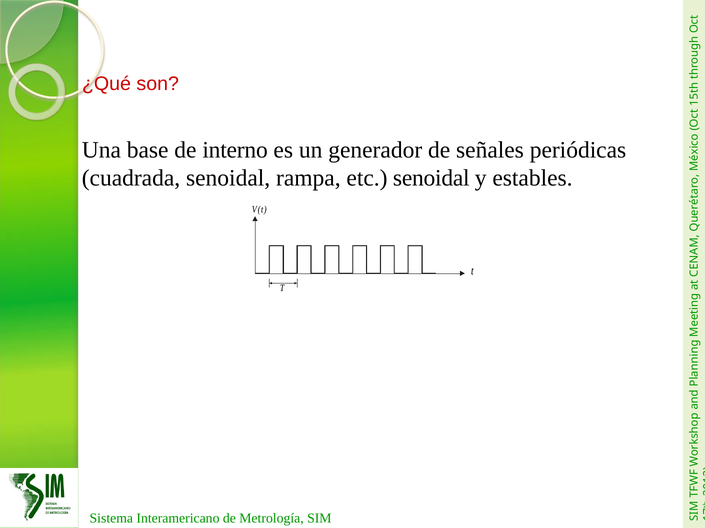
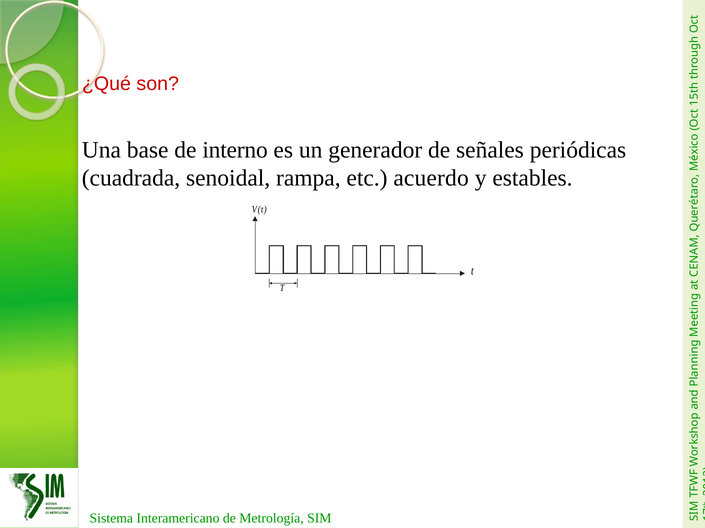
etc senoidal: senoidal -> acuerdo
